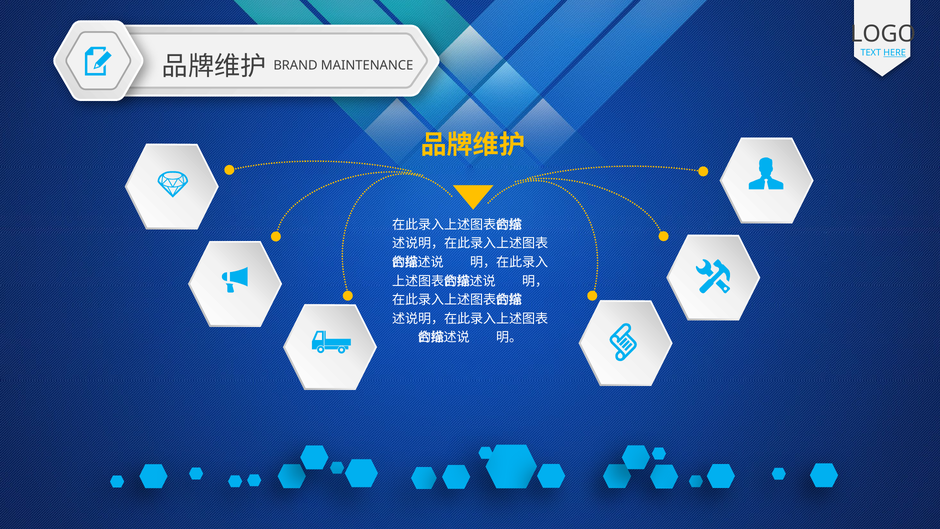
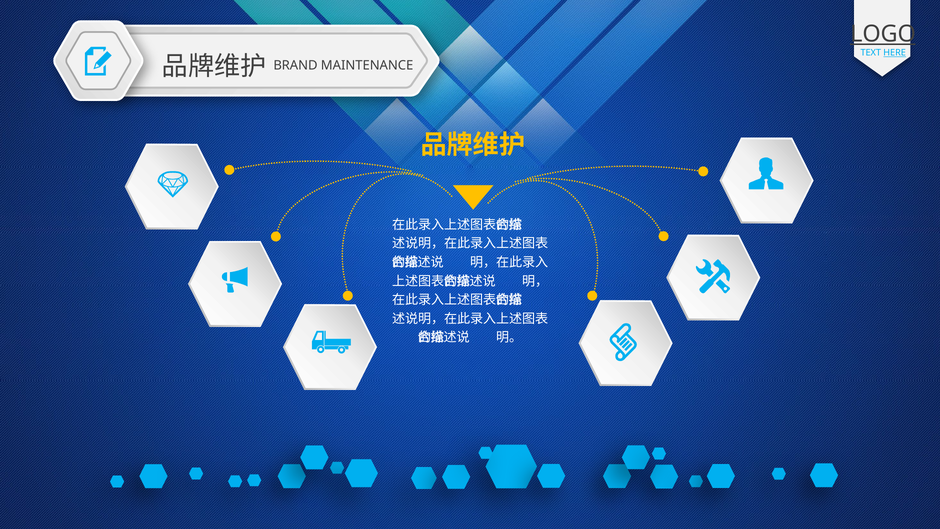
LOGO underline: none -> present
